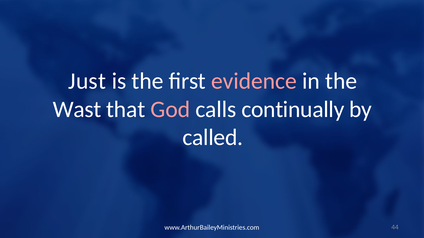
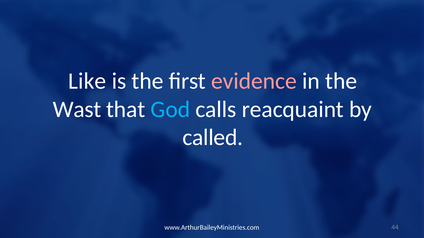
Just: Just -> Like
God colour: pink -> light blue
continually: continually -> reacquaint
